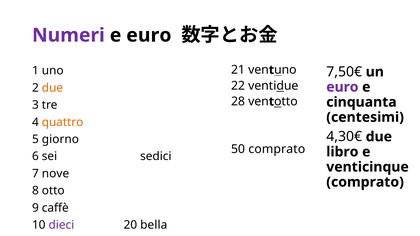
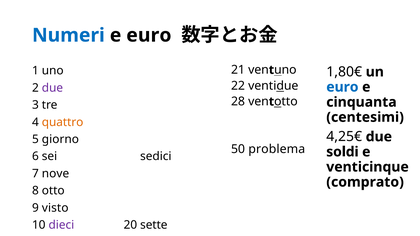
Numeri colour: purple -> blue
7,50€: 7,50€ -> 1,80€
due at (52, 88) colour: orange -> purple
euro at (342, 87) colour: purple -> blue
4,30€: 4,30€ -> 4,25€
50 comprato: comprato -> problema
libro: libro -> soldi
caffè: caffè -> visto
bella: bella -> sette
